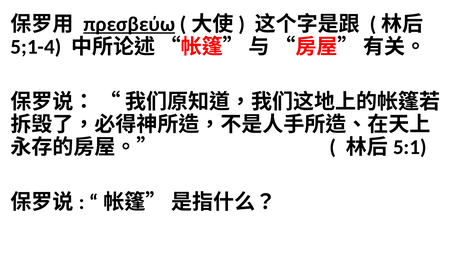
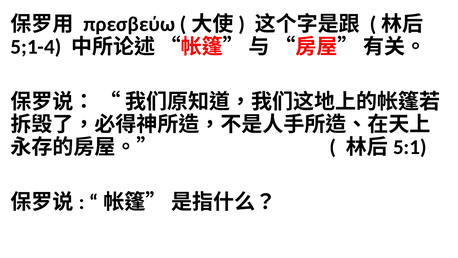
πρεσβεύω underline: present -> none
